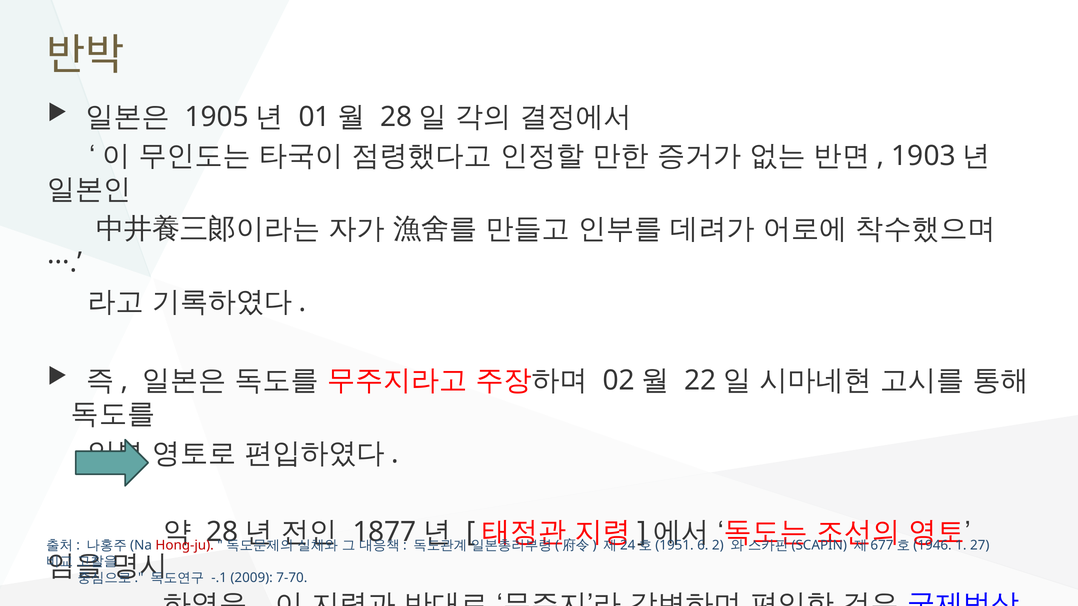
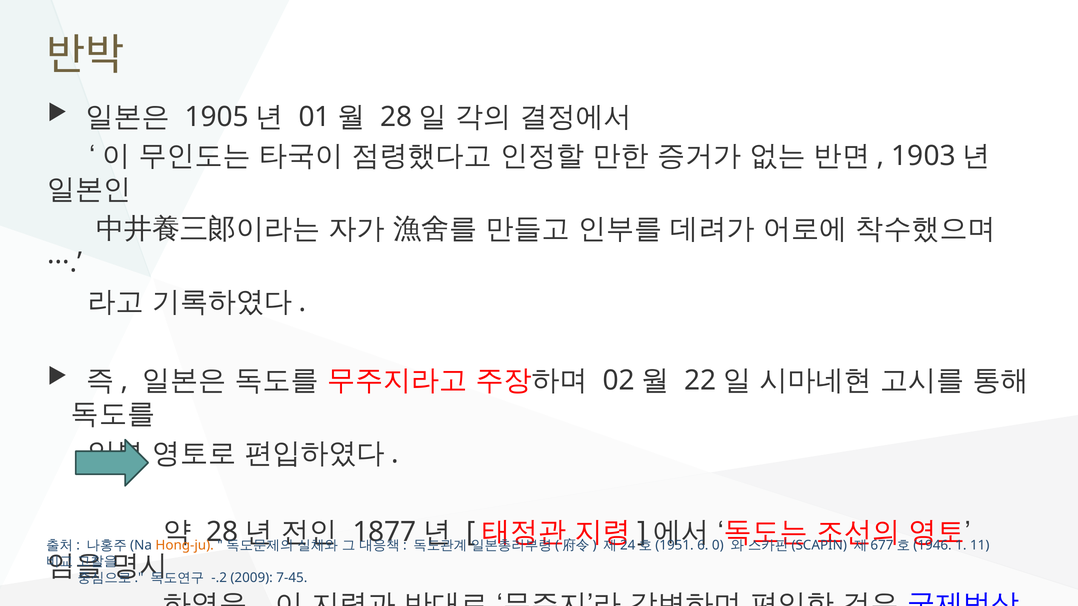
Hong-ju colour: red -> orange
2: 2 -> 0
27: 27 -> 11
-.1: -.1 -> -.2
7-70: 7-70 -> 7-45
